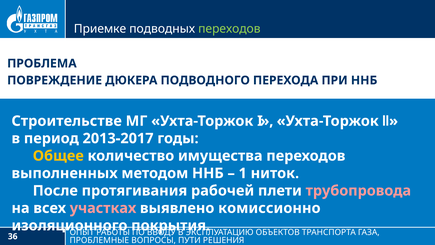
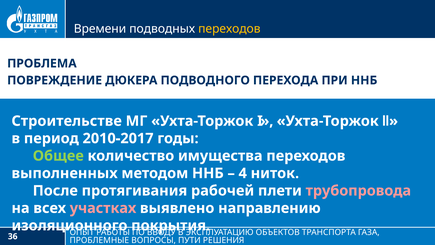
Приемке: Приемке -> Времени
переходов at (229, 29) colour: light green -> yellow
2013-2017: 2013-2017 -> 2010-2017
Общее colour: yellow -> light green
1: 1 -> 4
комиссионно: комиссионно -> направлению
